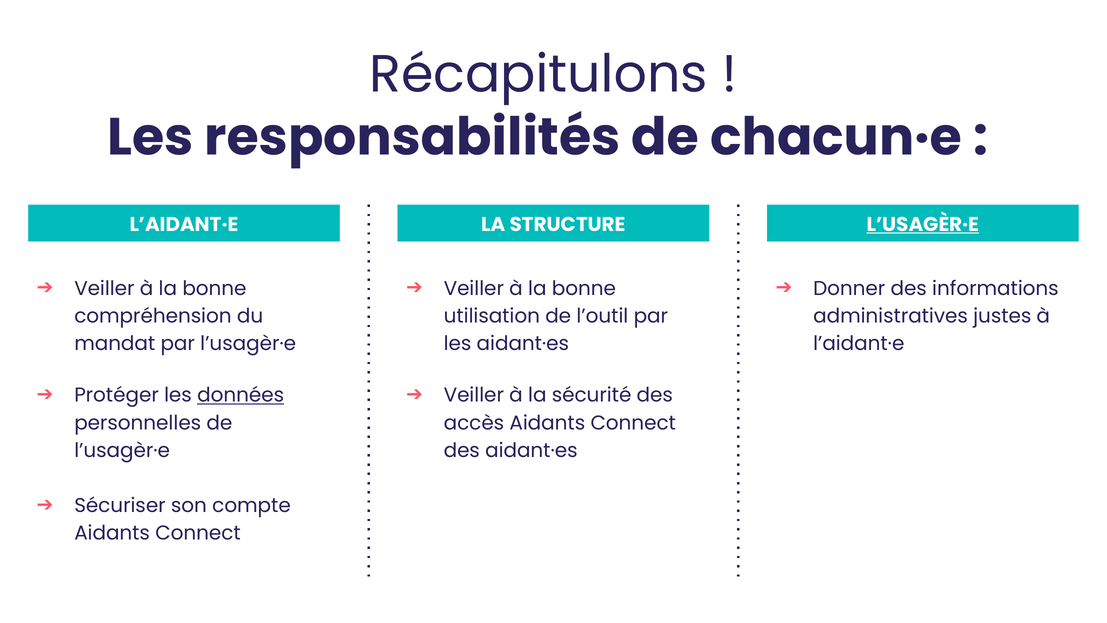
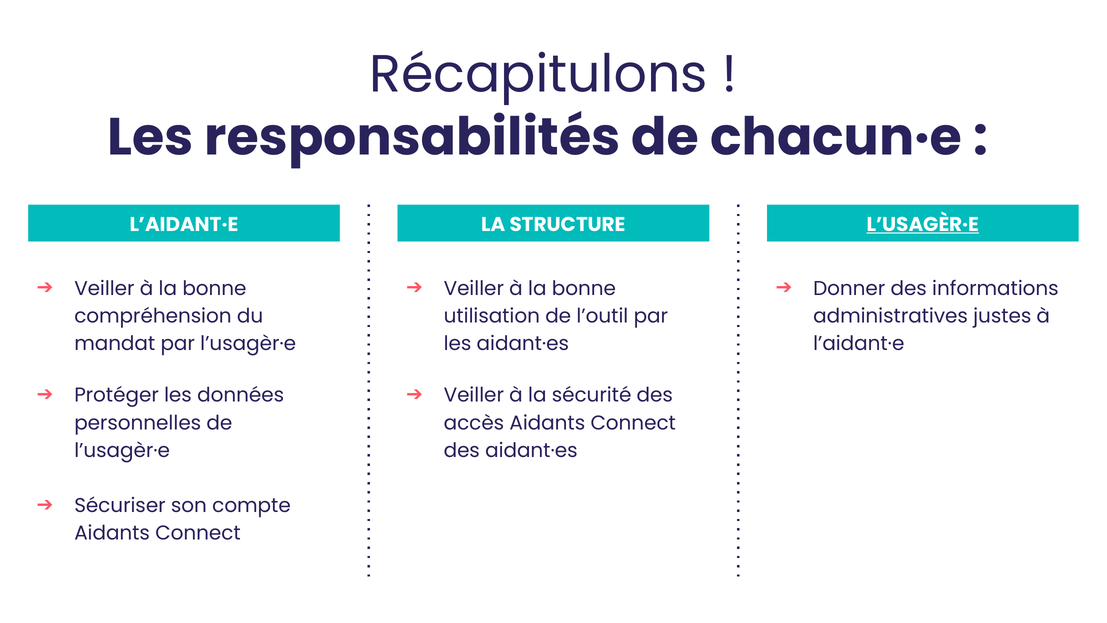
données underline: present -> none
